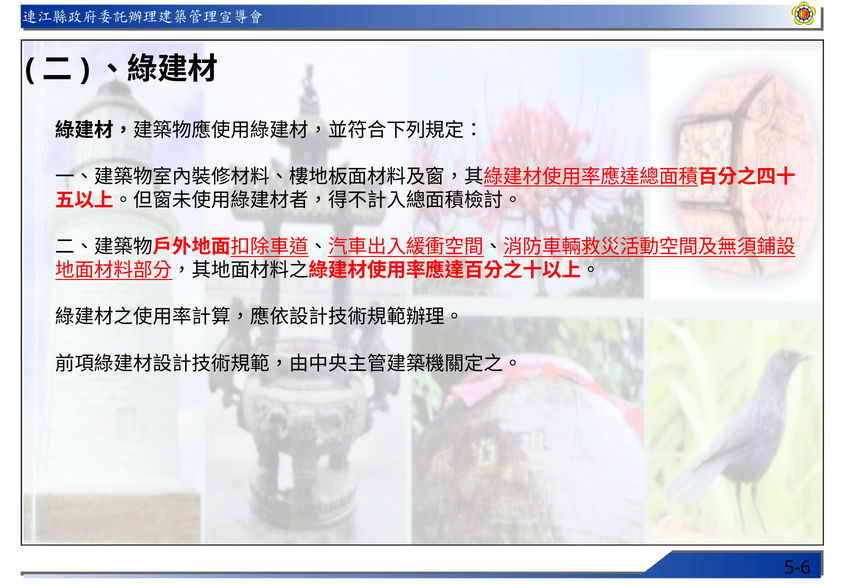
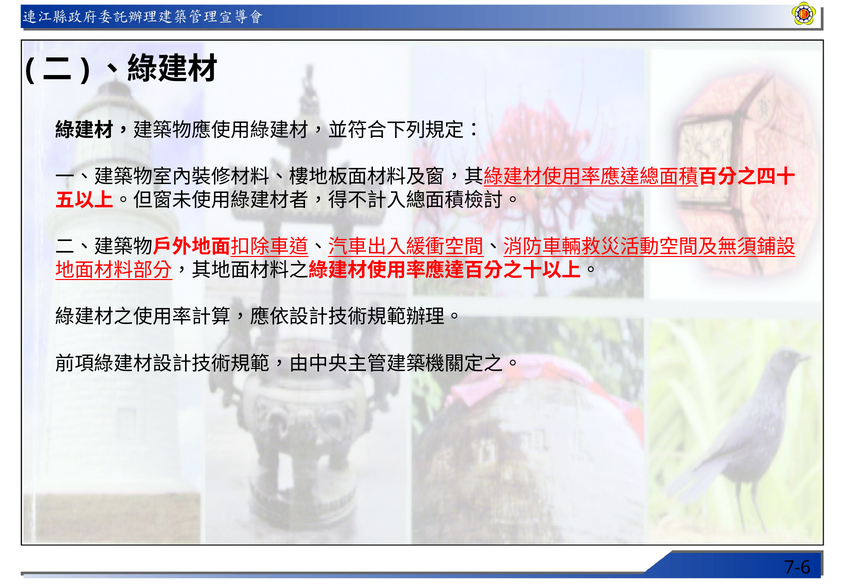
5-6: 5-6 -> 7-6
